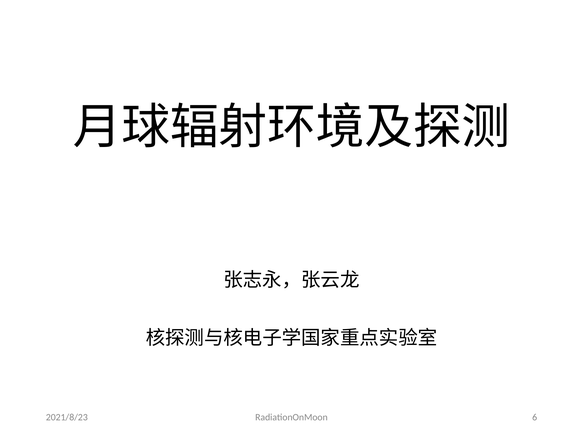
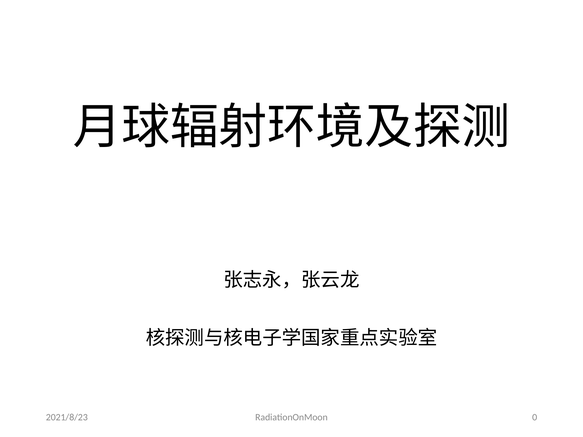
6: 6 -> 0
